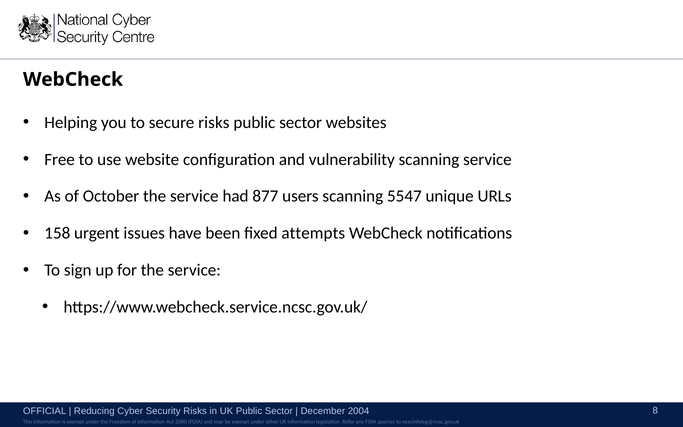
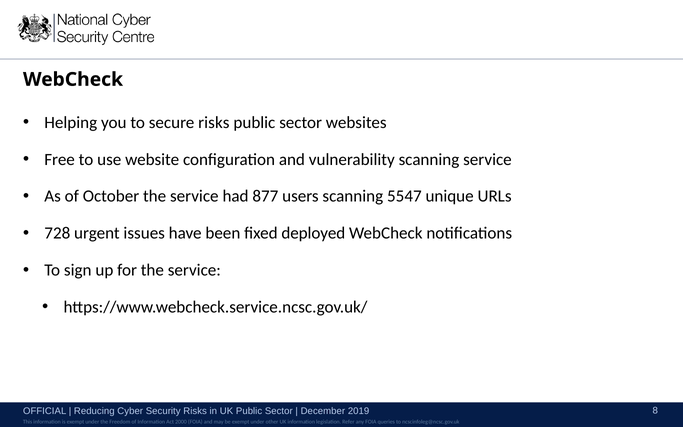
158: 158 -> 728
attempts: attempts -> deployed
2004: 2004 -> 2019
